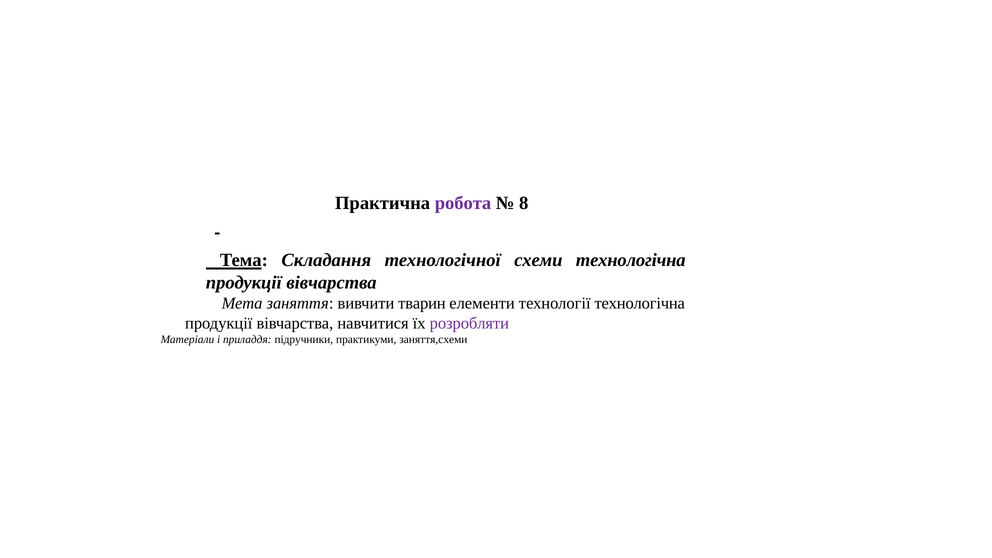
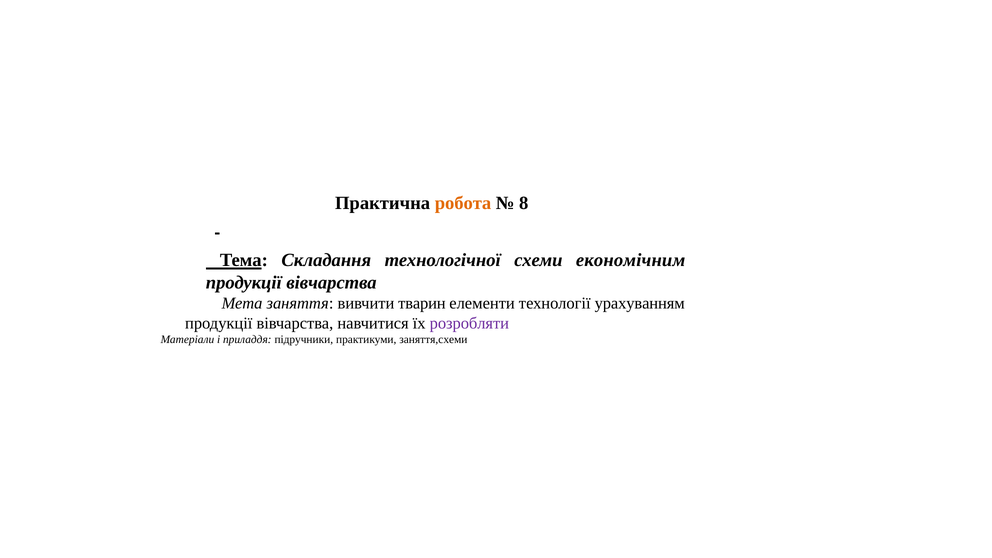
робота colour: purple -> orange
схеми технологічна: технологічна -> економічним
технології технологічна: технологічна -> урахуванням
